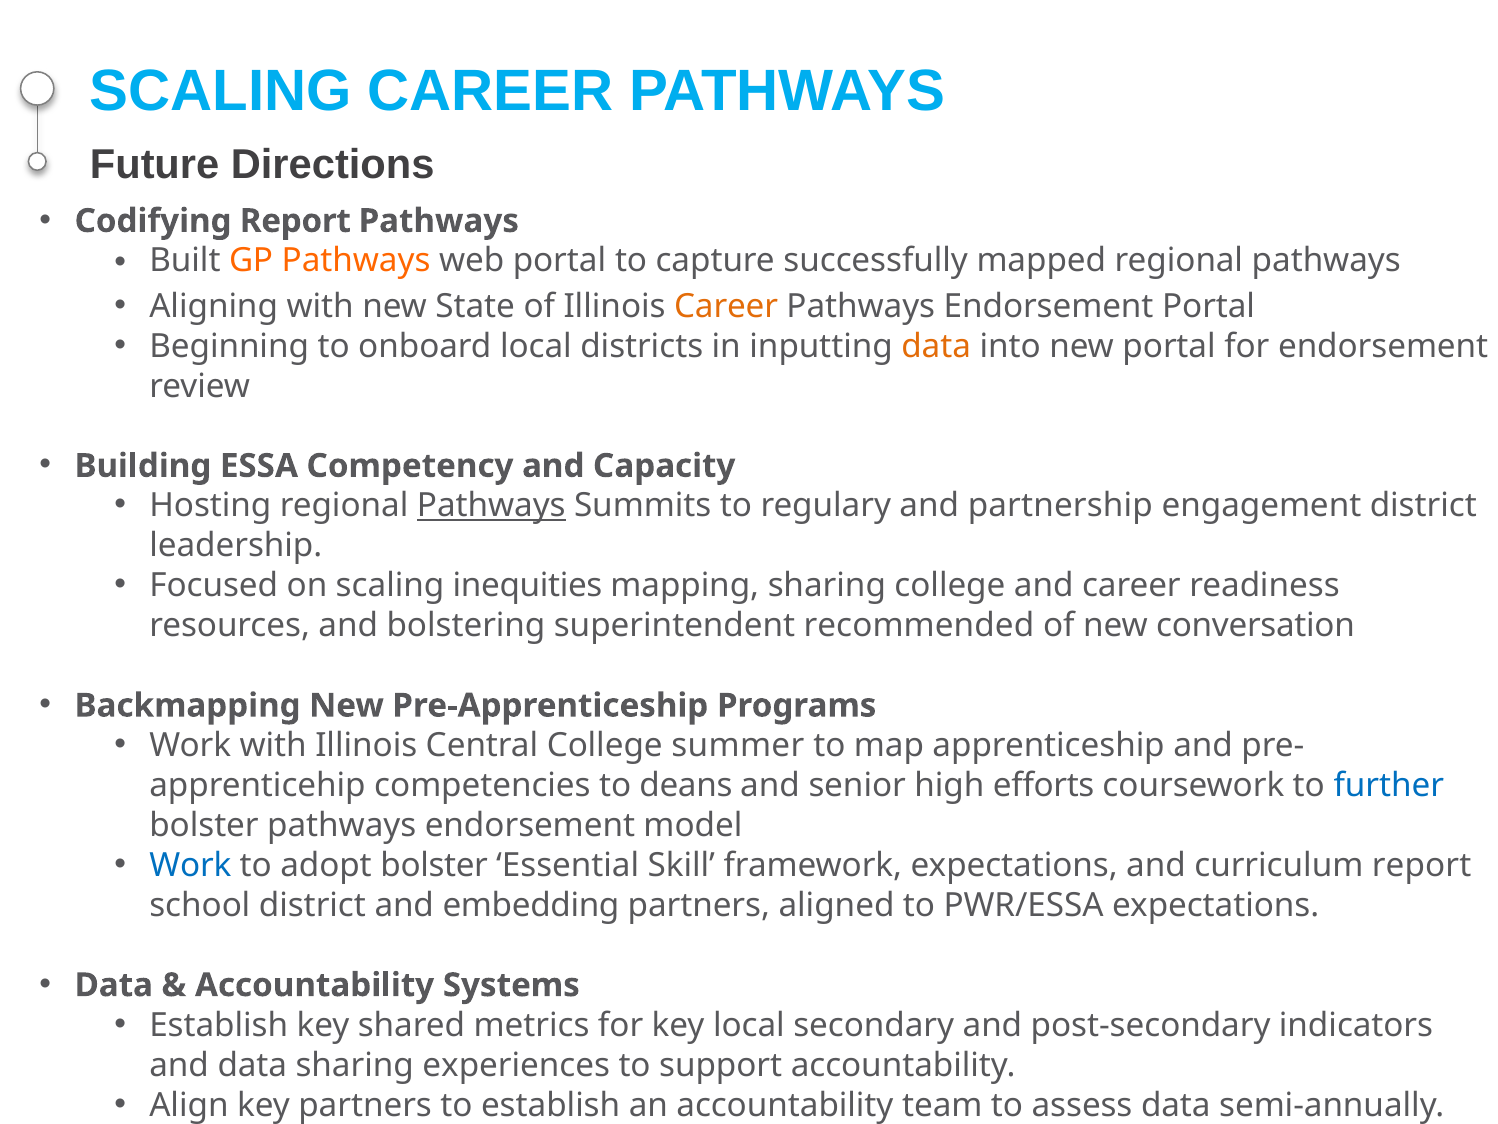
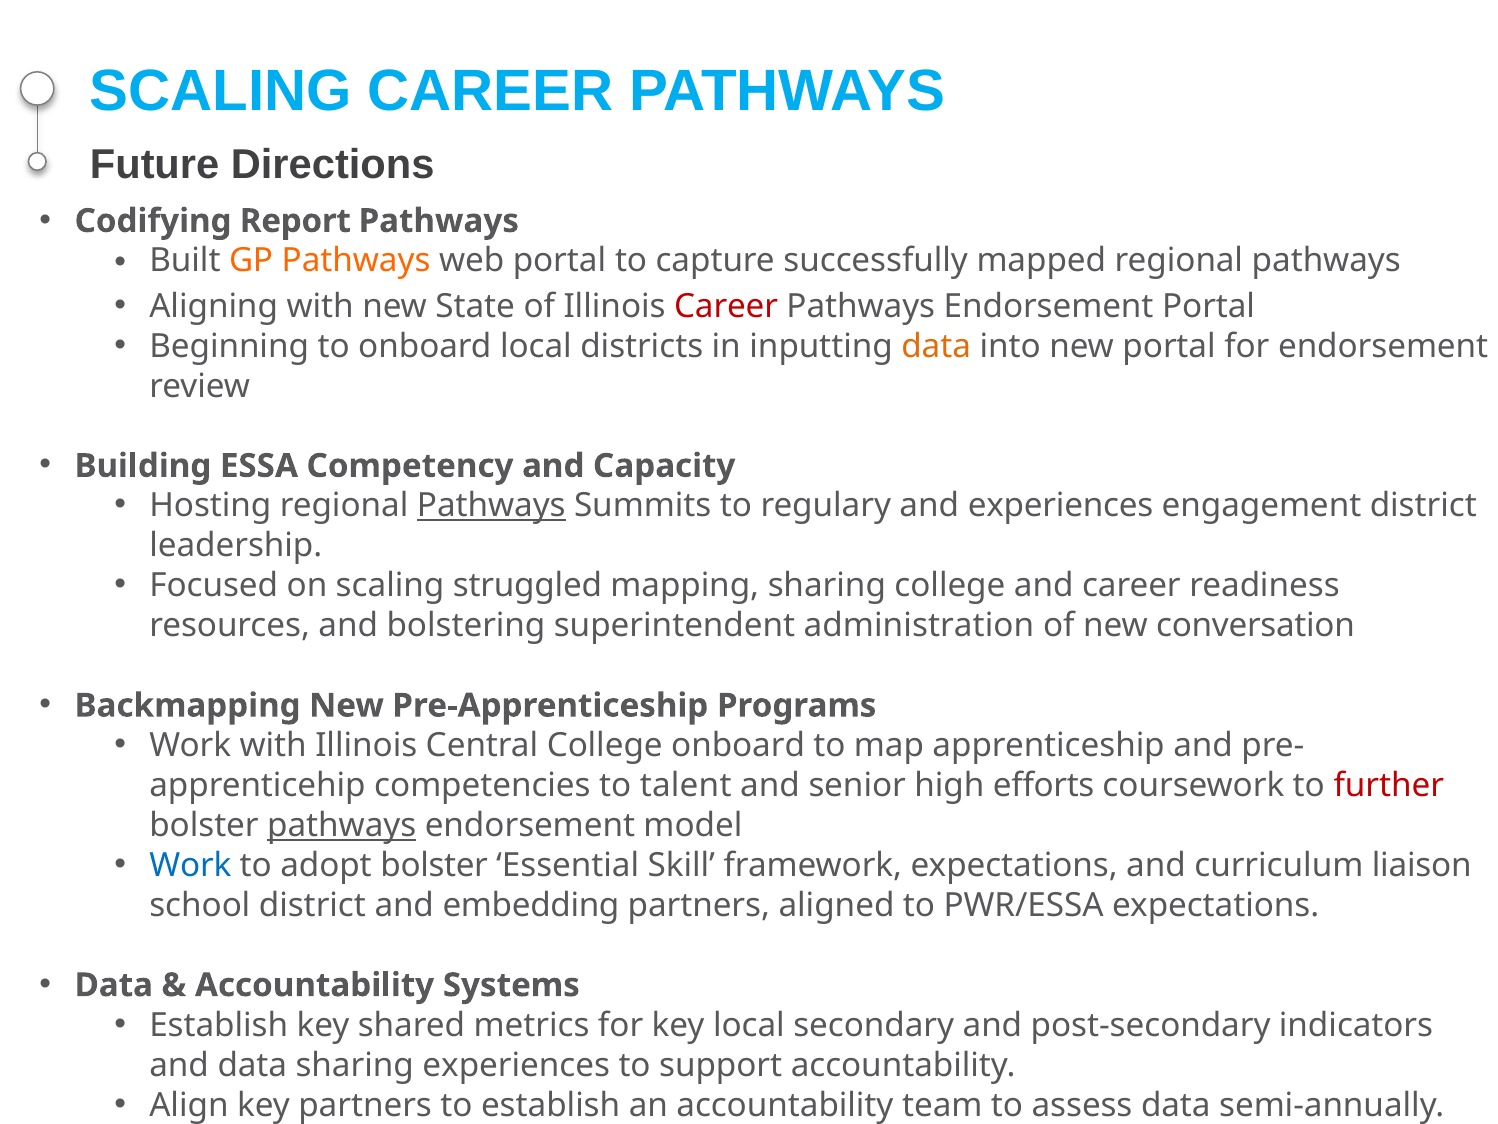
Career at (726, 306) colour: orange -> red
and partnership: partnership -> experiences
inequities: inequities -> struggled
recommended: recommended -> administration
College summer: summer -> onboard
deans: deans -> talent
further colour: blue -> red
pathways at (342, 825) underline: none -> present
curriculum report: report -> liaison
